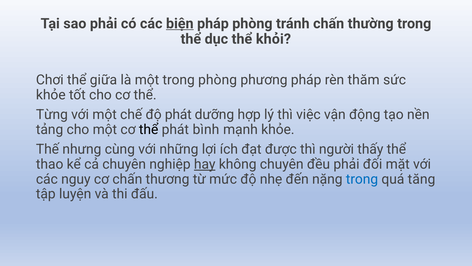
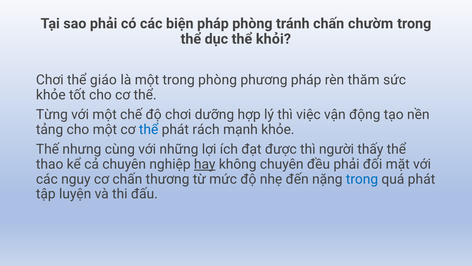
biện underline: present -> none
thường: thường -> chườm
giữa: giữa -> giáo
độ phát: phát -> chơi
thể at (149, 129) colour: black -> blue
bình: bình -> rách
quá tăng: tăng -> phát
